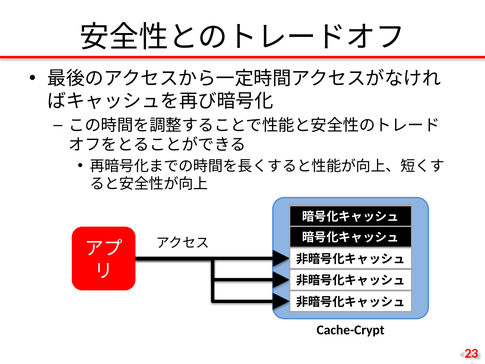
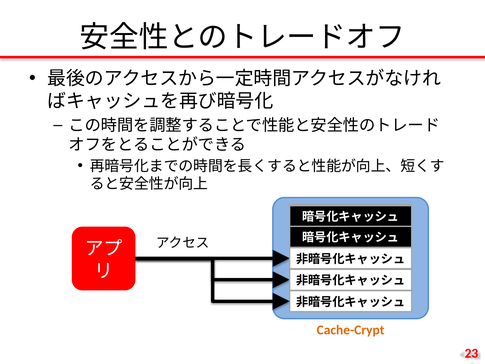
Cache-Crypt colour: black -> orange
